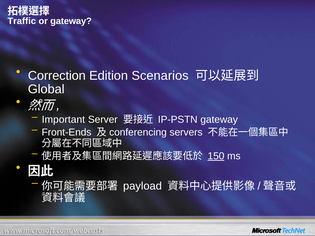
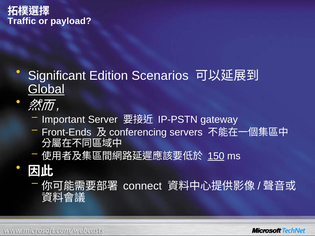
or gateway: gateway -> payload
Correction: Correction -> Significant
Global underline: none -> present
payload: payload -> connect
